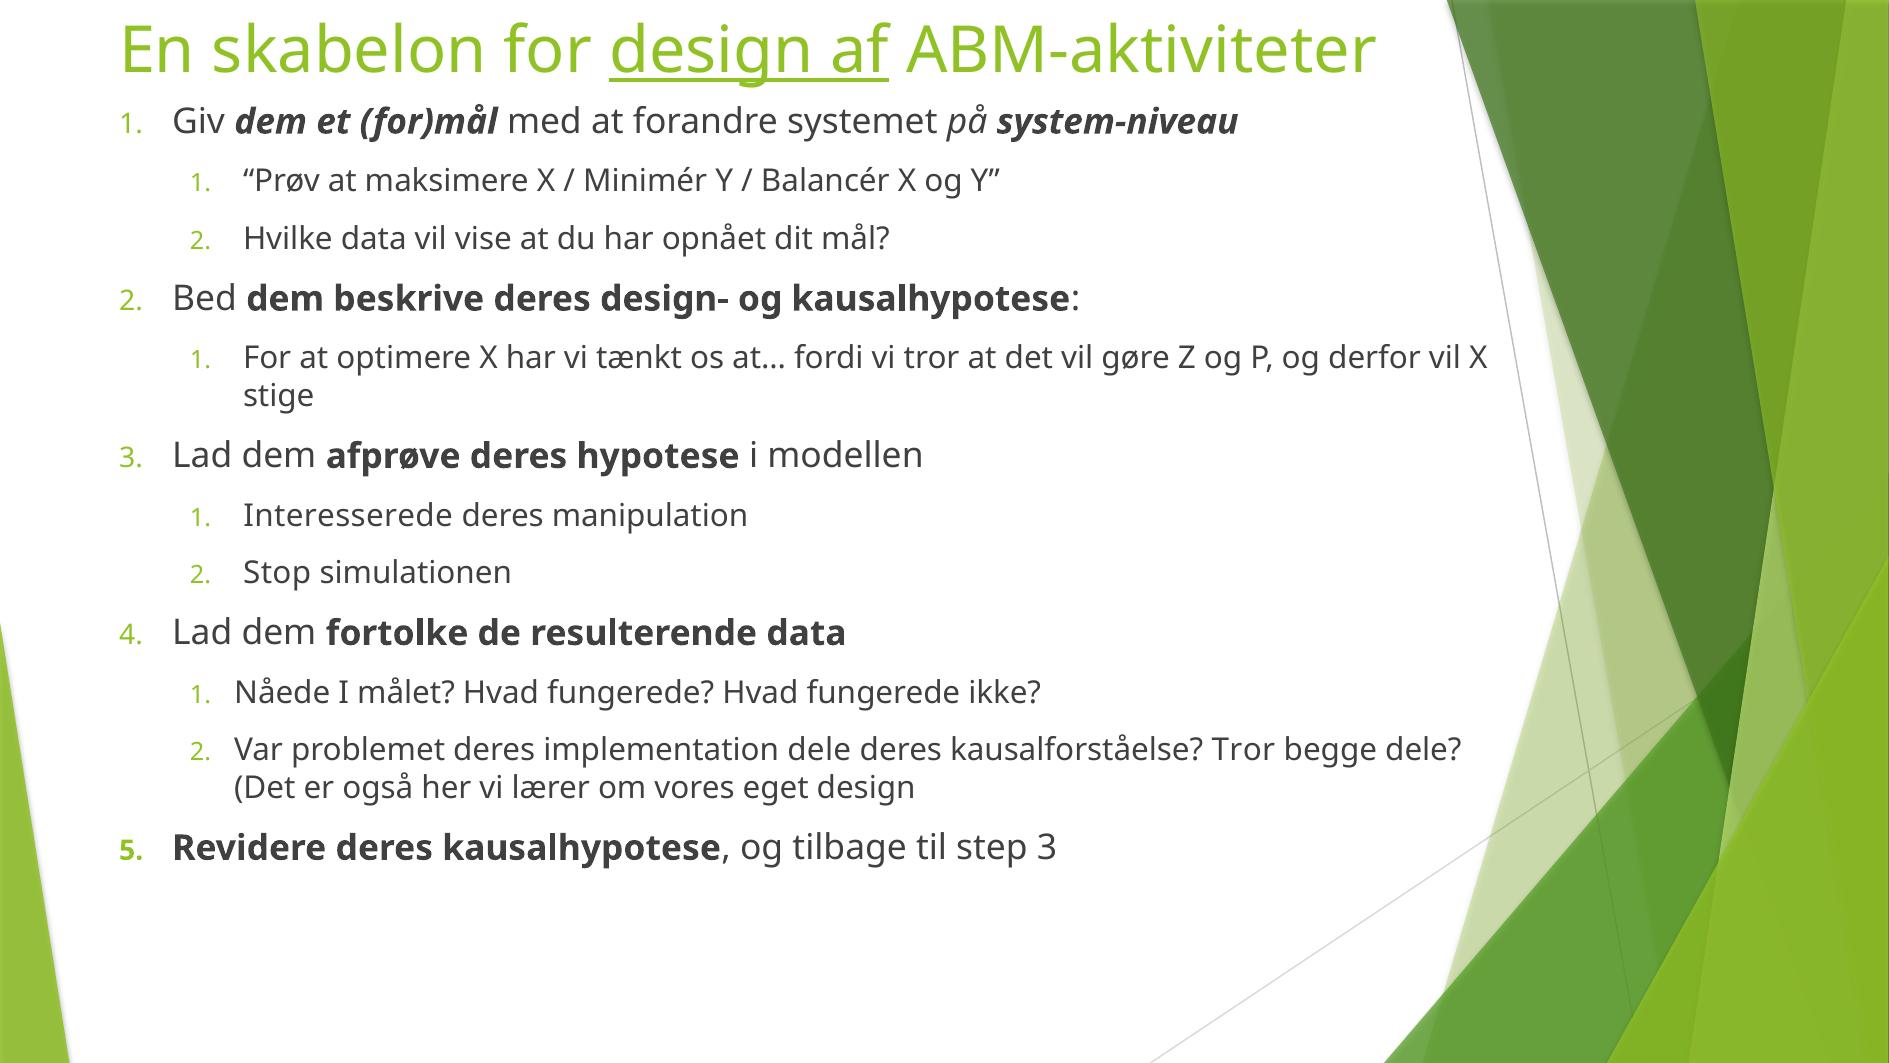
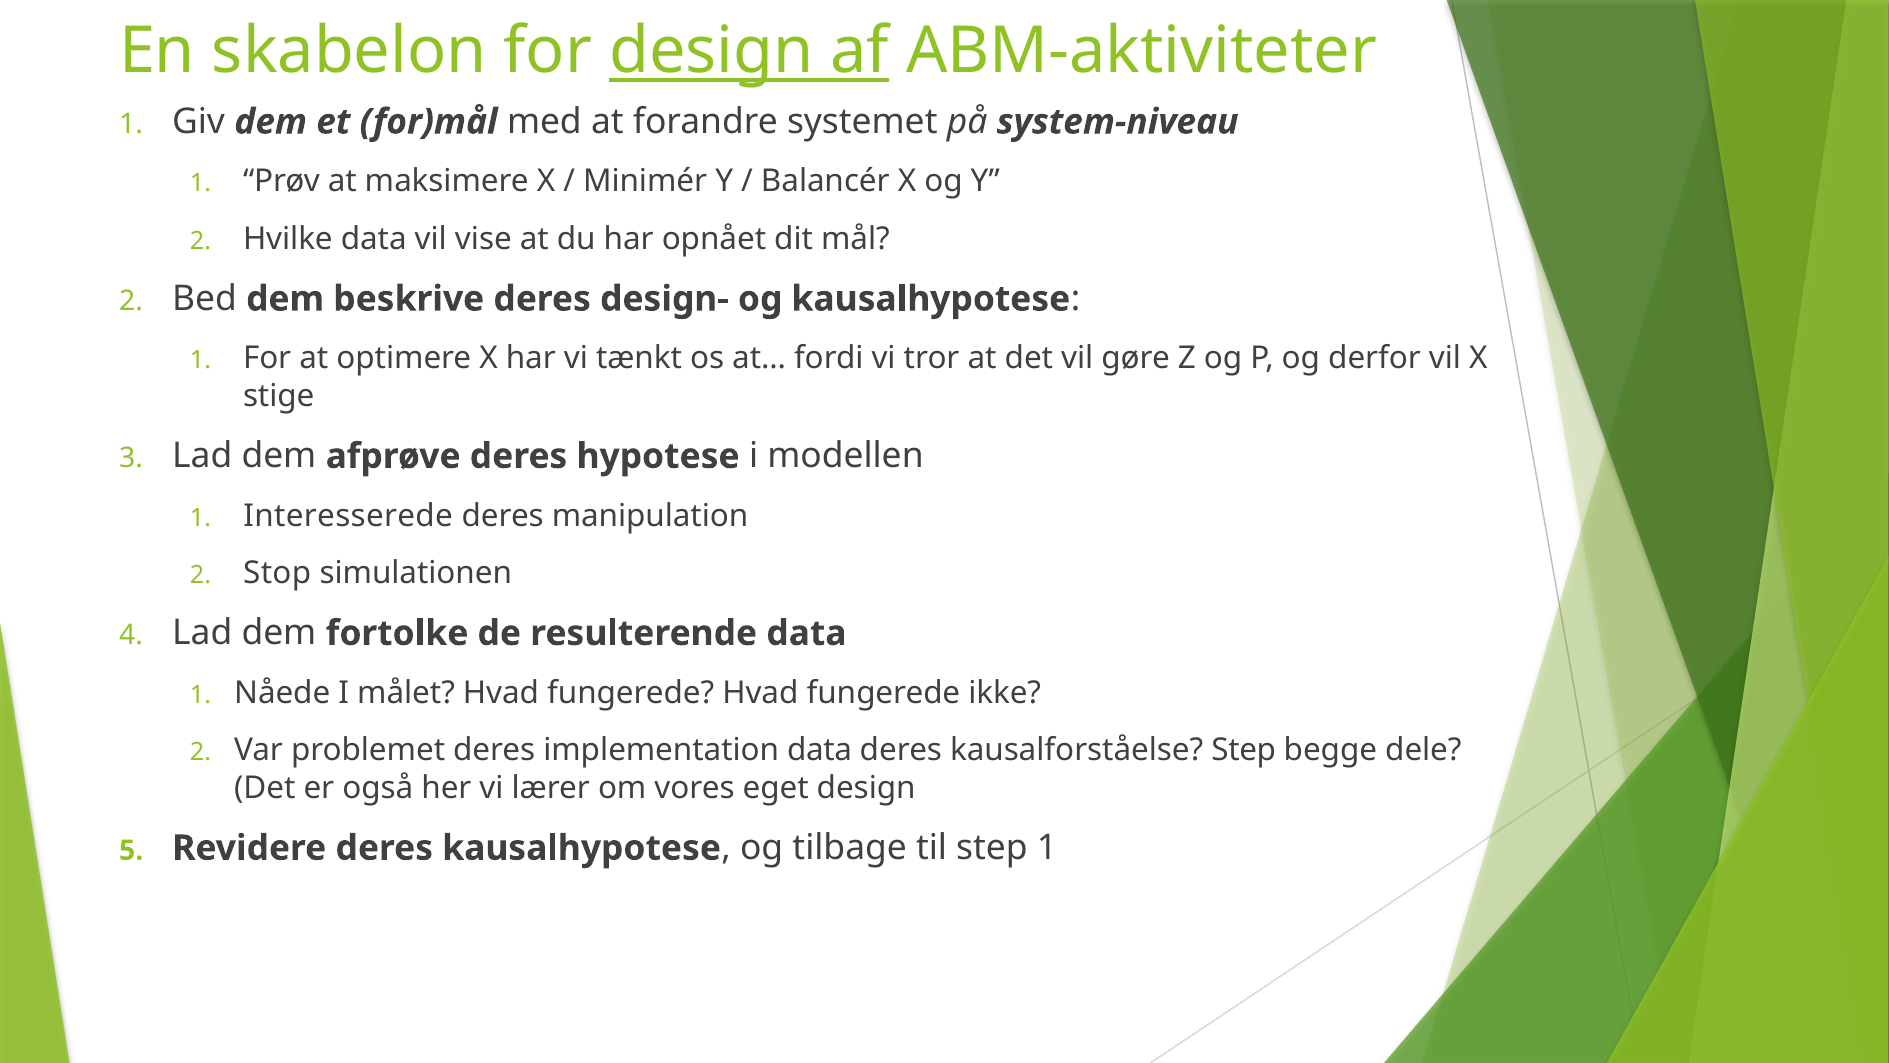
implementation dele: dele -> data
kausalforståelse Tror: Tror -> Step
step 3: 3 -> 1
